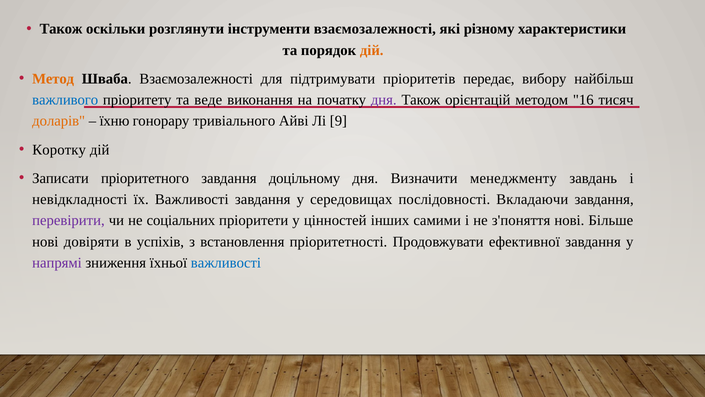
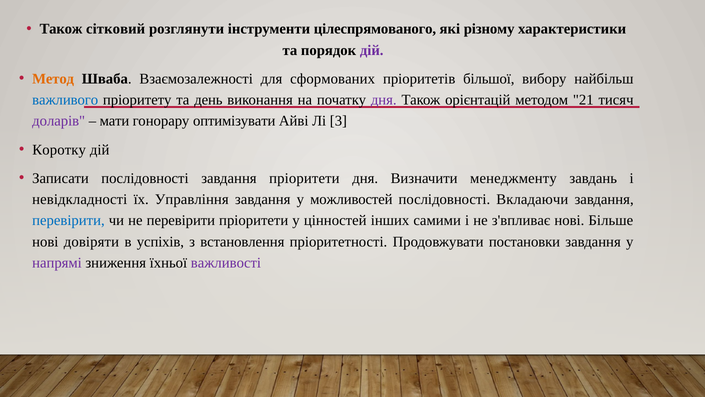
оскільки: оскільки -> сітковий
інструменти взаємозалежності: взаємозалежності -> цілеспрямованого
дій at (372, 50) colour: orange -> purple
підтримувати: підтримувати -> сформованих
передає: передає -> більшої
веде: веде -> день
16: 16 -> 21
доларів colour: orange -> purple
їхню: їхню -> мати
тривіального: тривіального -> оптимізувати
9: 9 -> 3
Записати пріоритетного: пріоритетного -> послідовності
завдання доцільному: доцільному -> пріоритети
їх Важливості: Важливості -> Управління
середовищах: середовищах -> можливостей
перевірити at (68, 220) colour: purple -> blue
не соціальних: соціальних -> перевірити
з'поняття: з'поняття -> з'впливає
ефективної: ефективної -> постановки
важливості at (226, 263) colour: blue -> purple
